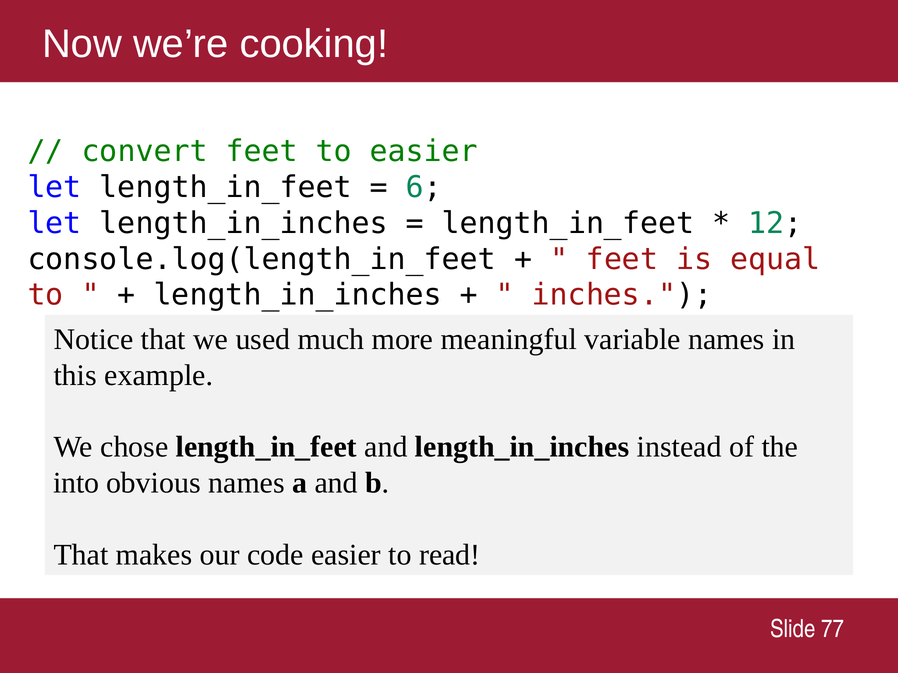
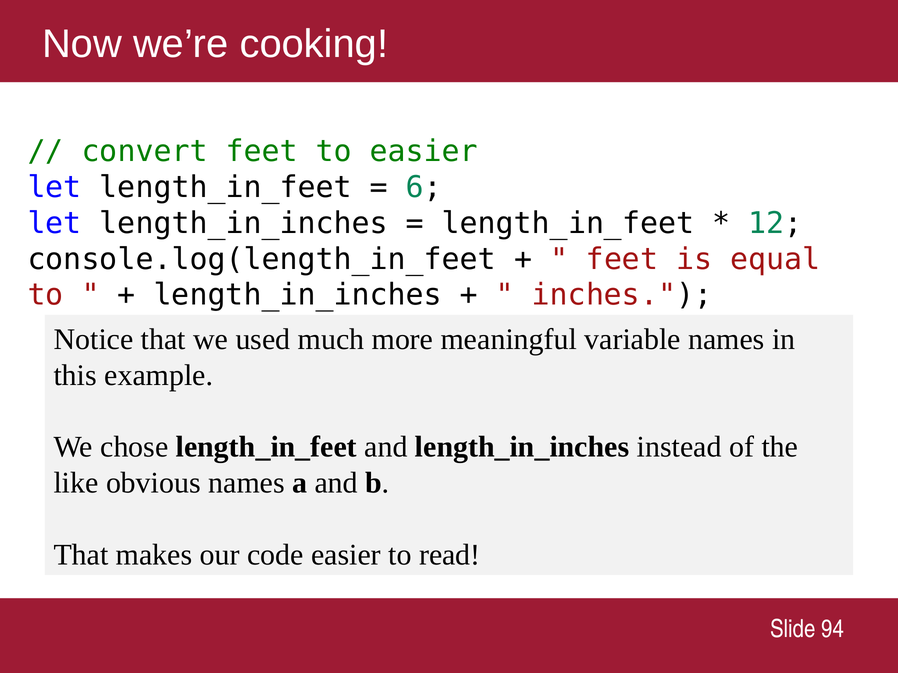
into: into -> like
77: 77 -> 94
